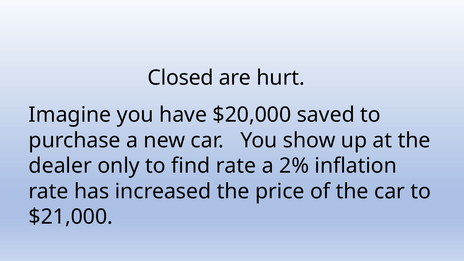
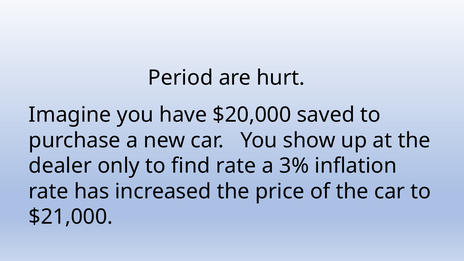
Closed: Closed -> Period
2%: 2% -> 3%
